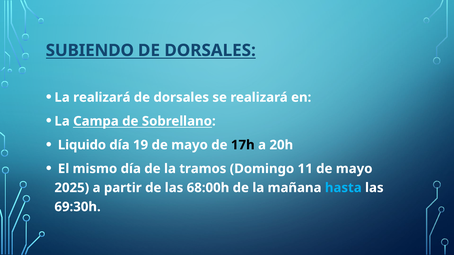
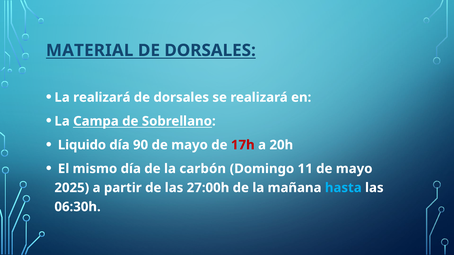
SUBIENDO: SUBIENDO -> MATERIAL
19: 19 -> 90
17h colour: black -> red
tramos: tramos -> carbón
68:00h: 68:00h -> 27:00h
69:30h: 69:30h -> 06:30h
